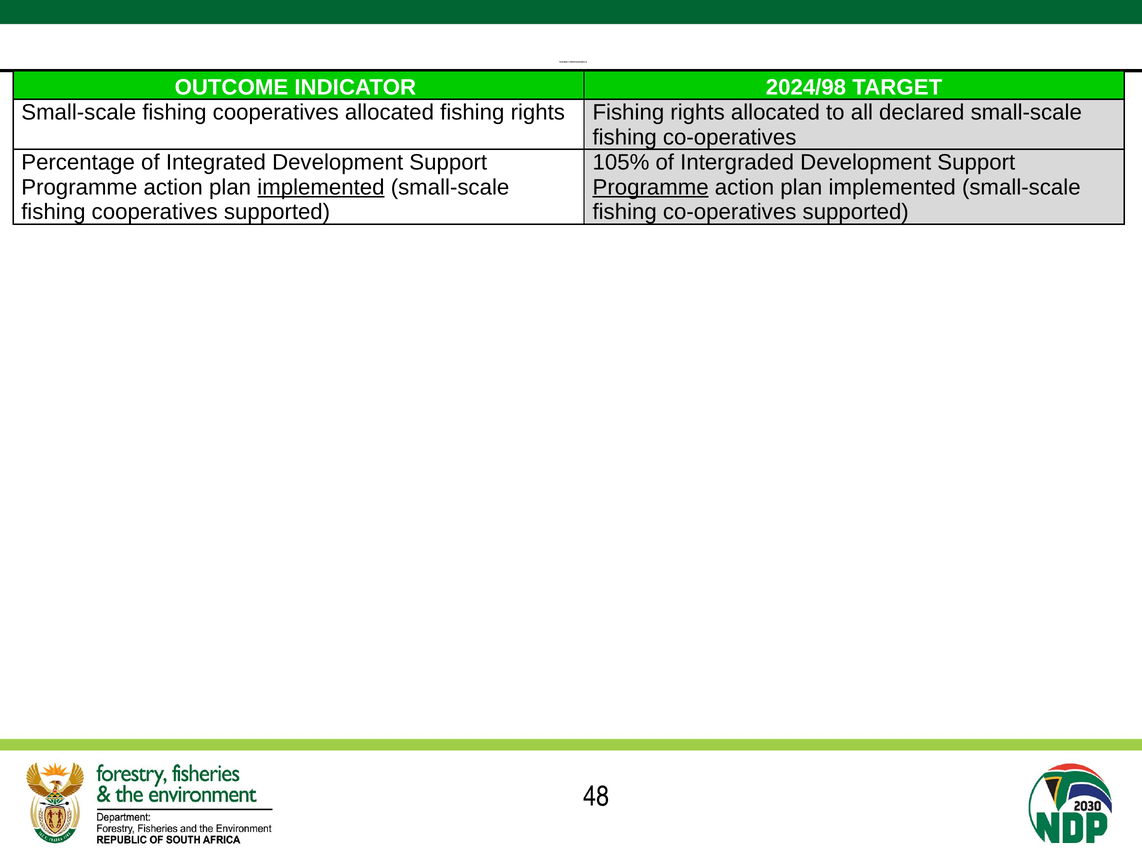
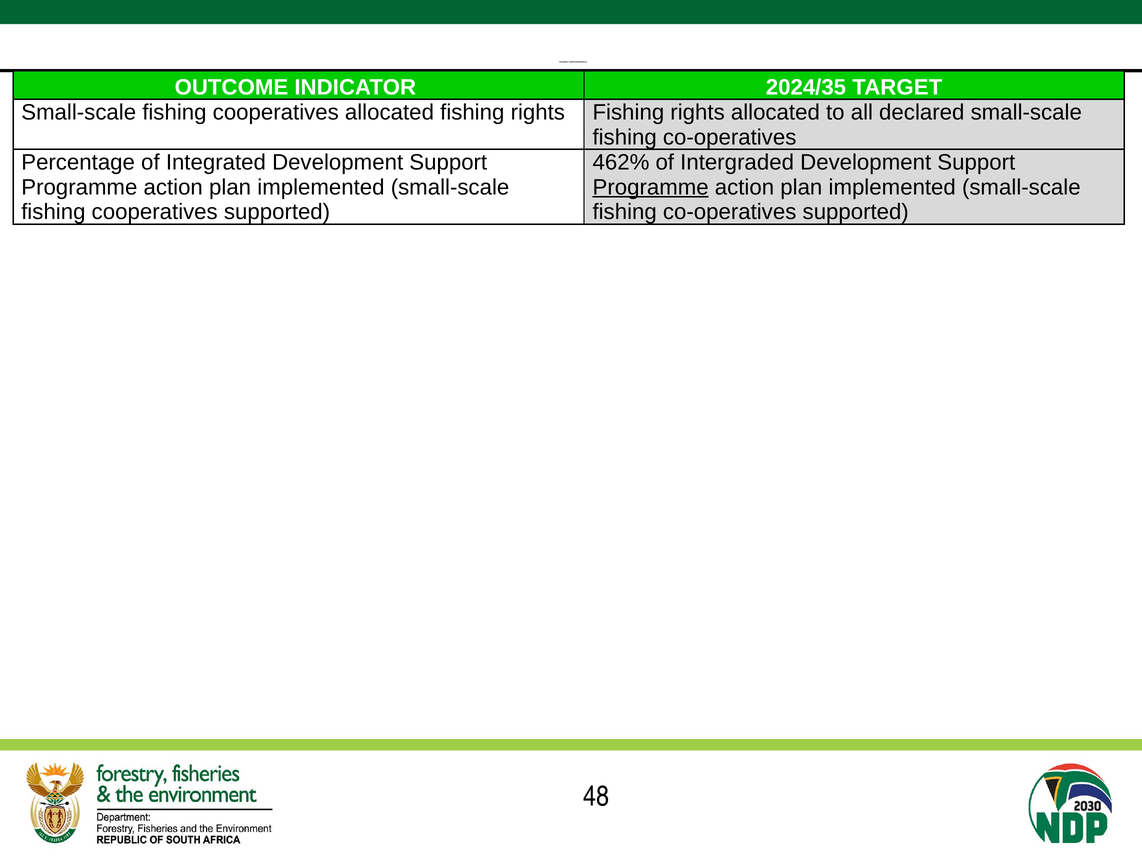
2024/98: 2024/98 -> 2024/35
105%: 105% -> 462%
implemented at (321, 187) underline: present -> none
